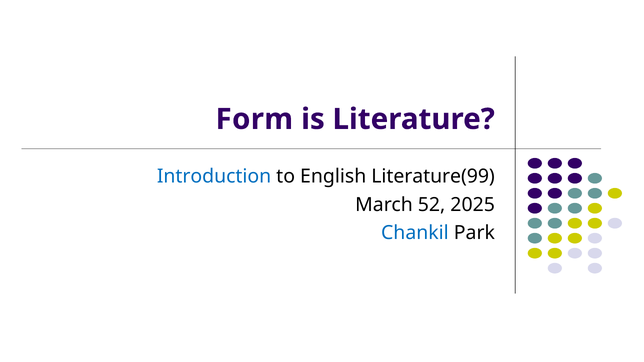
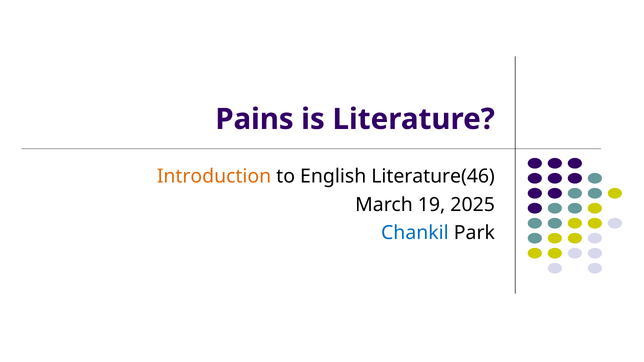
Form: Form -> Pains
Introduction colour: blue -> orange
Literature(99: Literature(99 -> Literature(46
52: 52 -> 19
